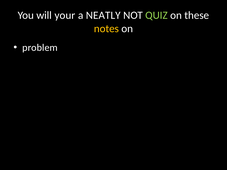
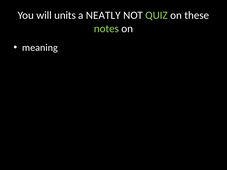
your: your -> units
notes colour: yellow -> light green
problem: problem -> meaning
